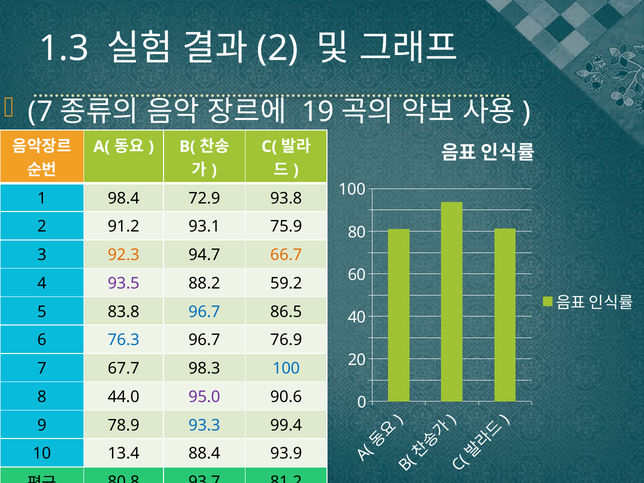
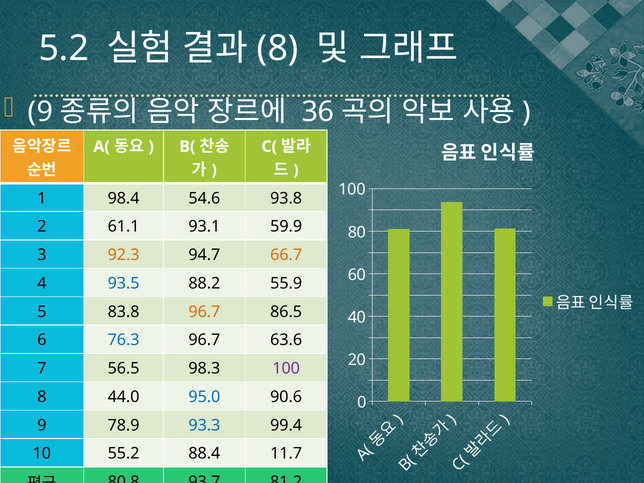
1.3: 1.3 -> 5.2
2 at (278, 48): 2 -> 8
7 at (40, 112): 7 -> 9
19: 19 -> 36
72.9: 72.9 -> 54.6
91.2: 91.2 -> 61.1
75.9: 75.9 -> 59.9
93.5 colour: purple -> blue
59.2: 59.2 -> 55.9
96.7 at (204, 312) colour: blue -> orange
76.9: 76.9 -> 63.6
67.7: 67.7 -> 56.5
100 at (286, 369) colour: blue -> purple
95.0 colour: purple -> blue
13.4: 13.4 -> 55.2
93.9: 93.9 -> 11.7
